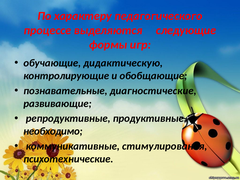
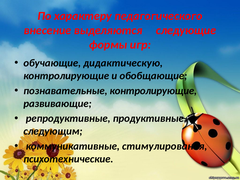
процессе: процессе -> внесение
познавательные диагностические: диагностические -> контролирующие
необходимо: необходимо -> следующим
